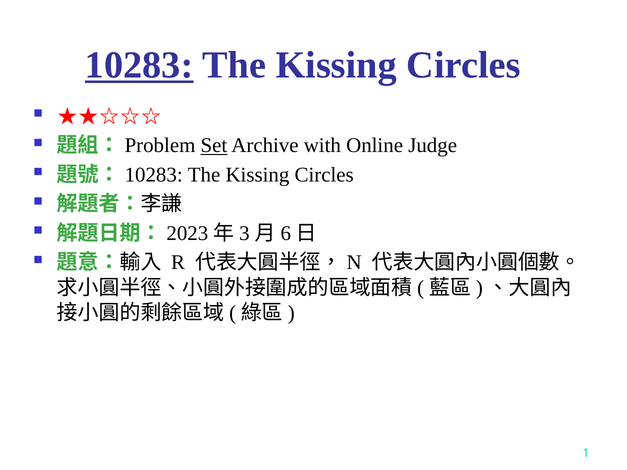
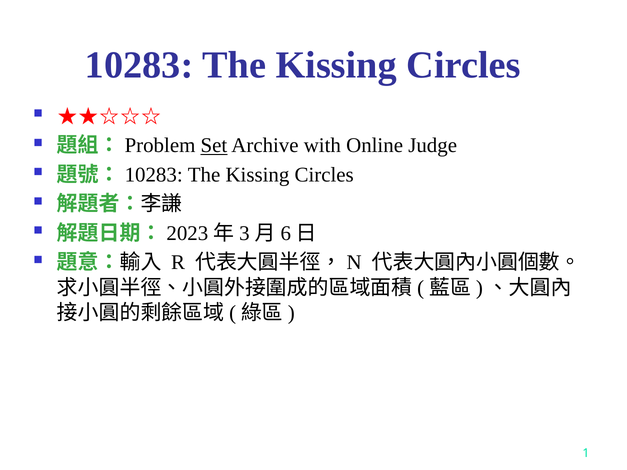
10283 underline: present -> none
